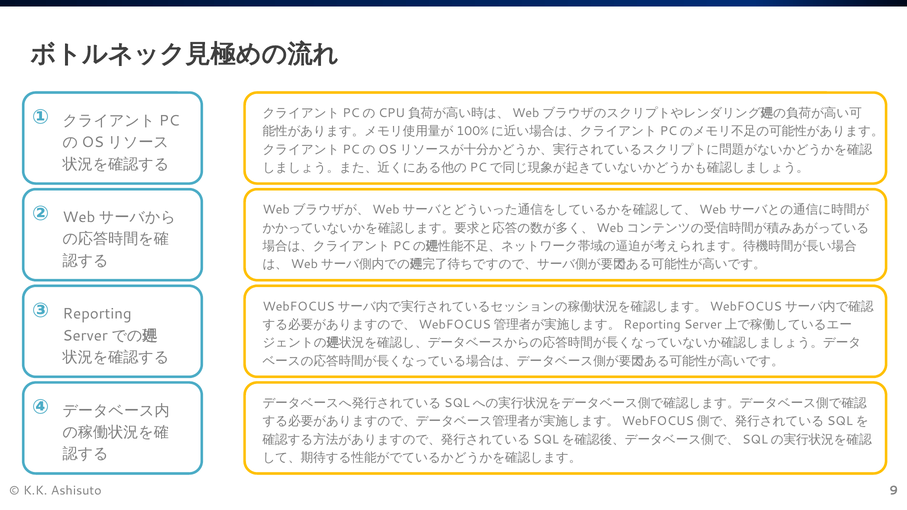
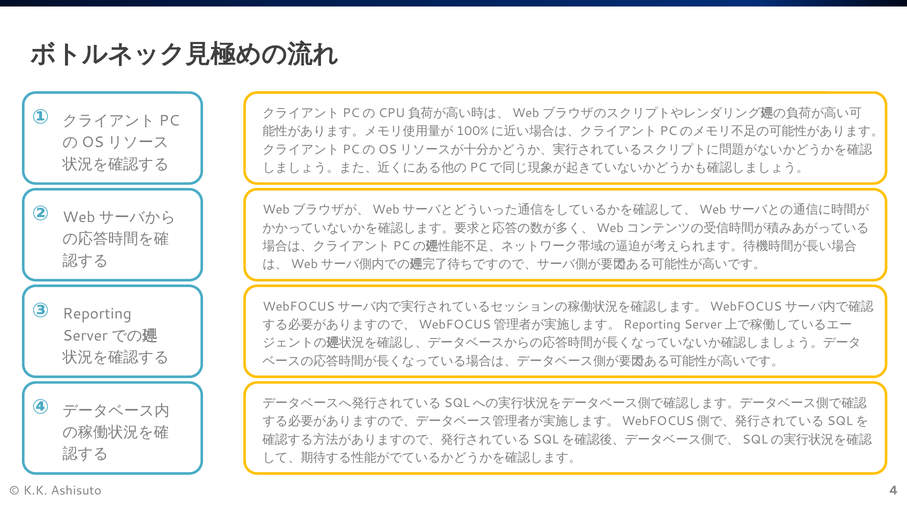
9: 9 -> 4
